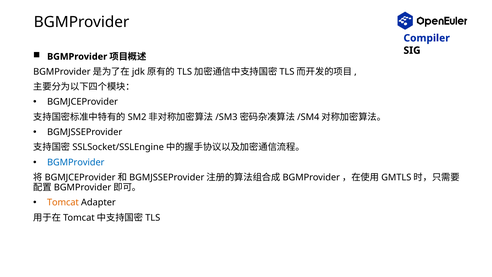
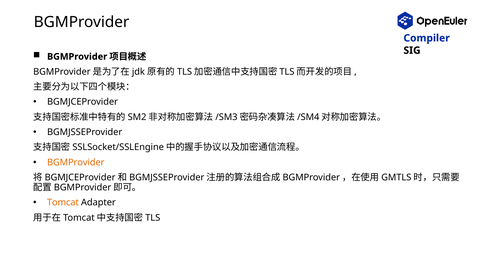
BGMProvider at (76, 162) colour: blue -> orange
